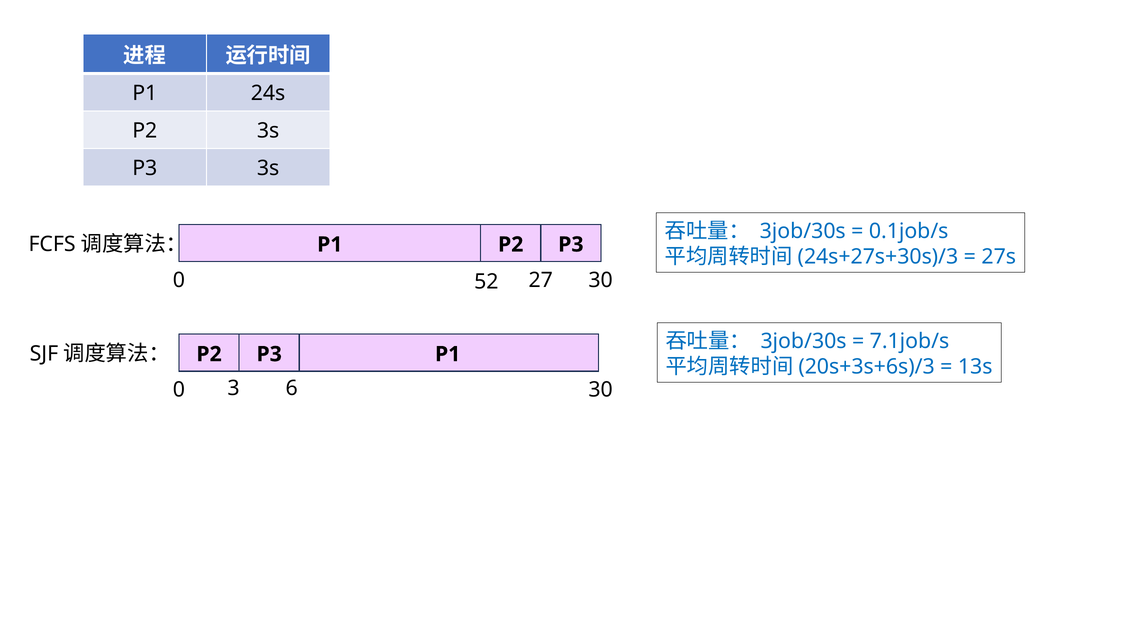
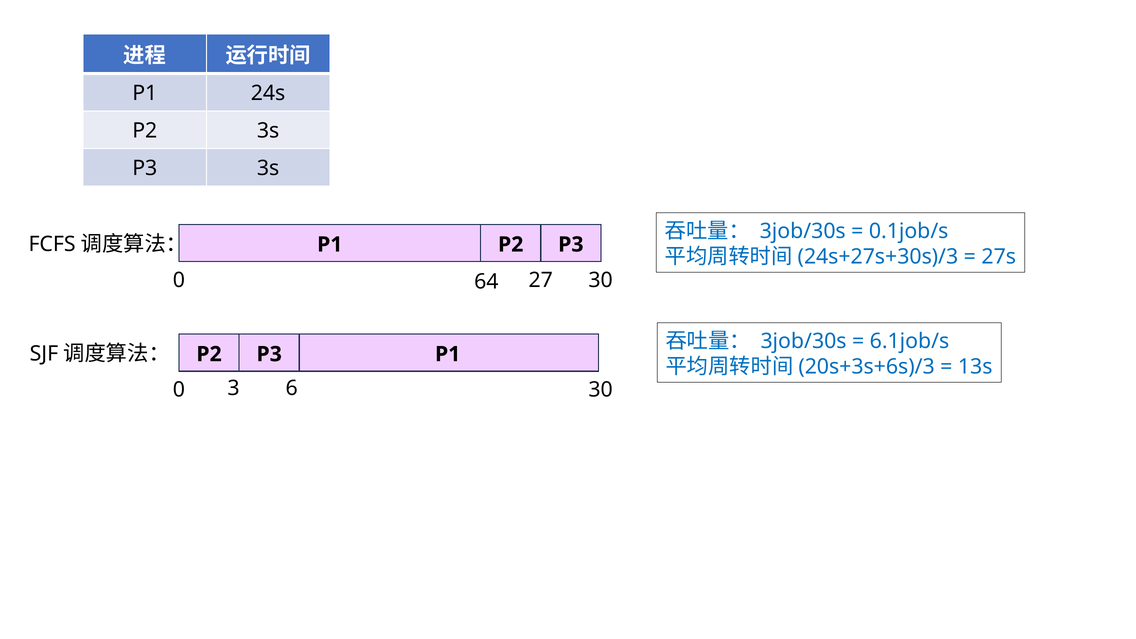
52: 52 -> 64
7.1job/s: 7.1job/s -> 6.1job/s
